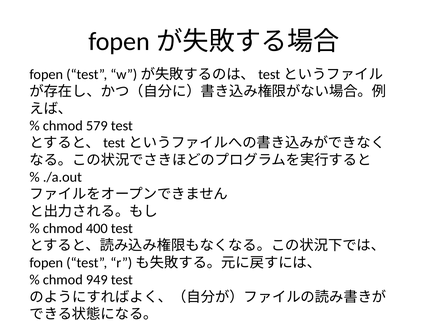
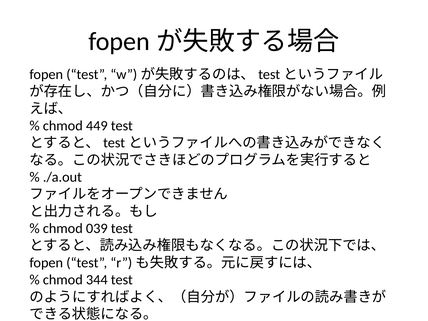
579: 579 -> 449
400: 400 -> 039
949: 949 -> 344
